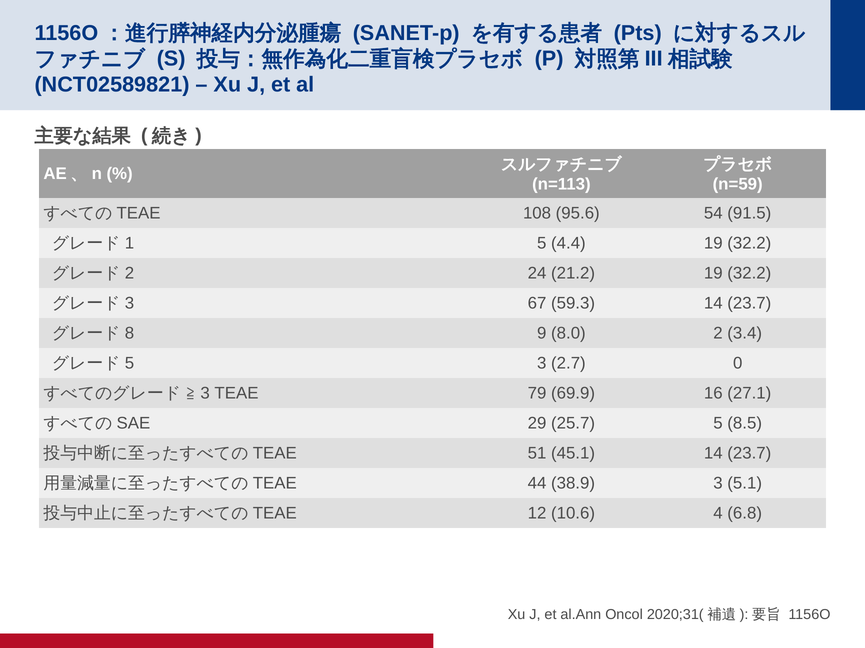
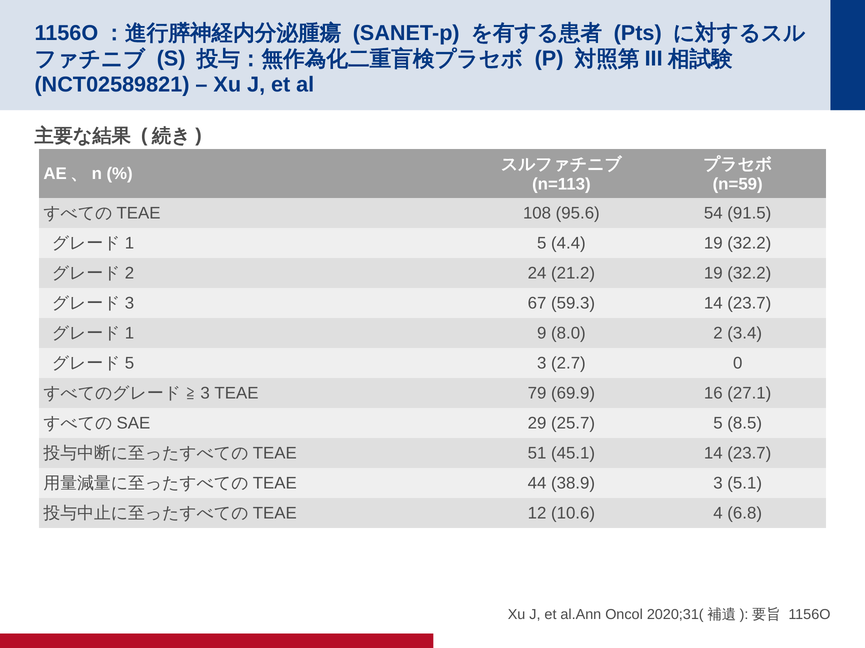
8 at (129, 333): 8 -> 1
